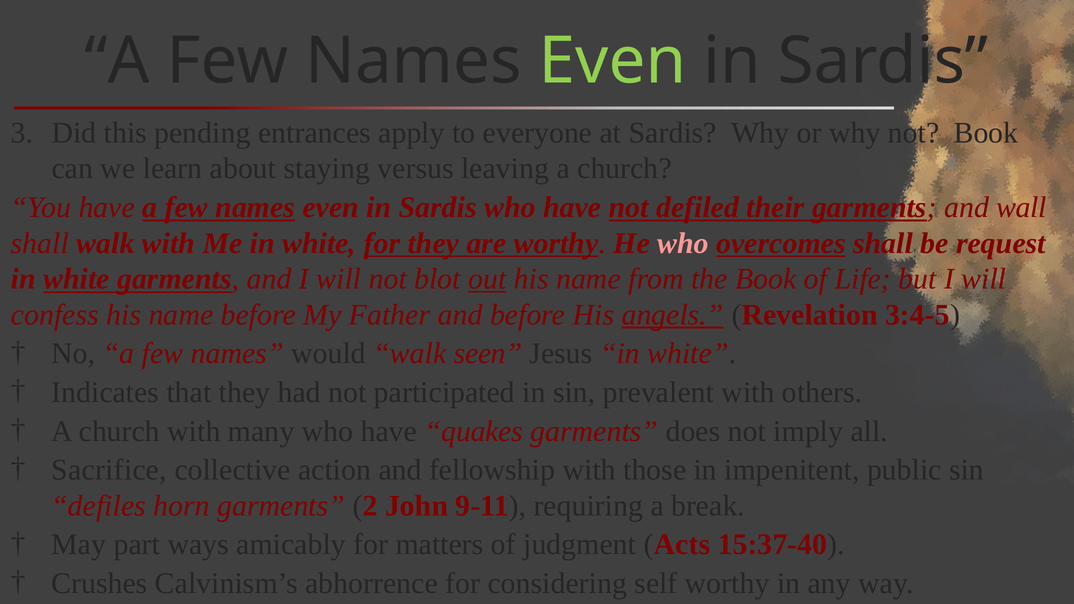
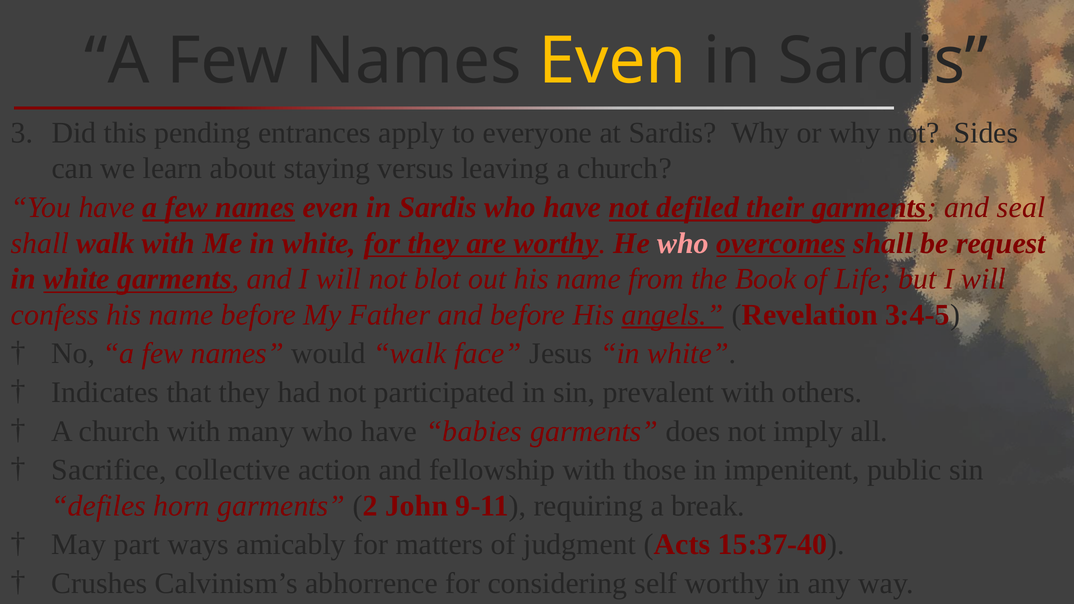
Even at (612, 61) colour: light green -> yellow
not Book: Book -> Sides
wall: wall -> seal
out underline: present -> none
seen: seen -> face
quakes: quakes -> babies
